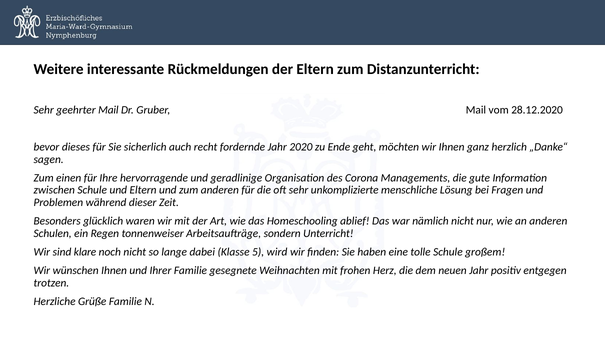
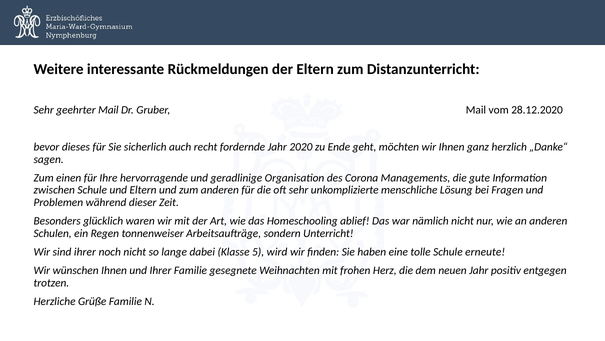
sind klare: klare -> ihrer
großem: großem -> erneute
